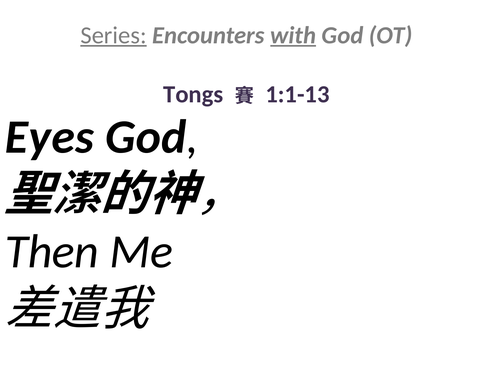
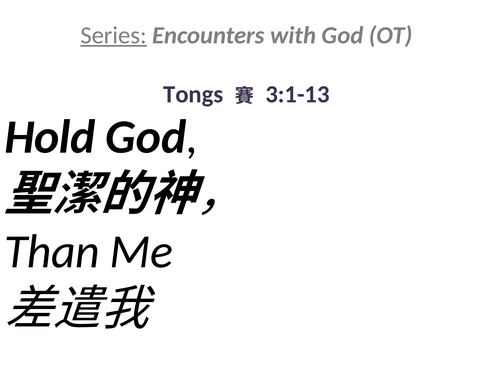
with underline: present -> none
1:1-13: 1:1-13 -> 3:1-13
Eyes: Eyes -> Hold
Then: Then -> Than
